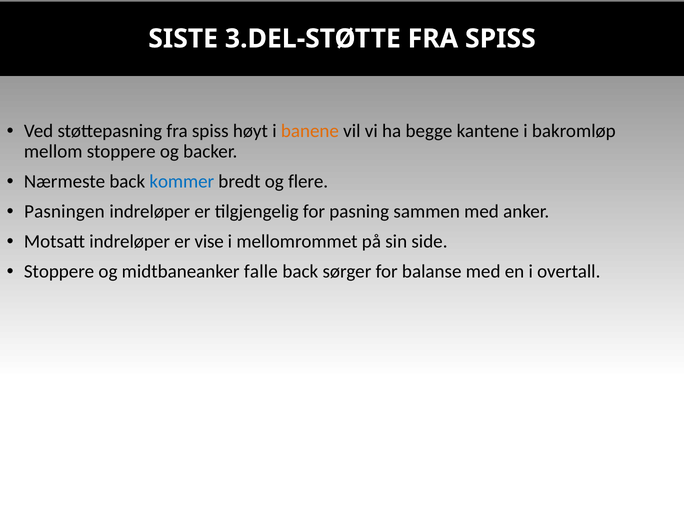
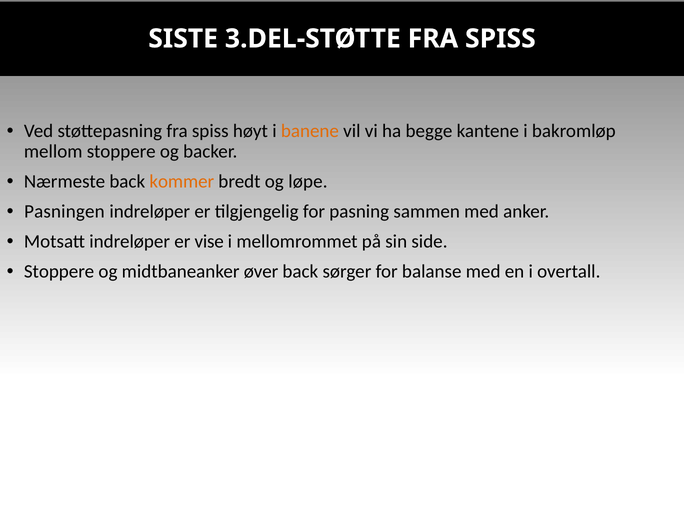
kommer colour: blue -> orange
flere: flere -> løpe
falle: falle -> øver
